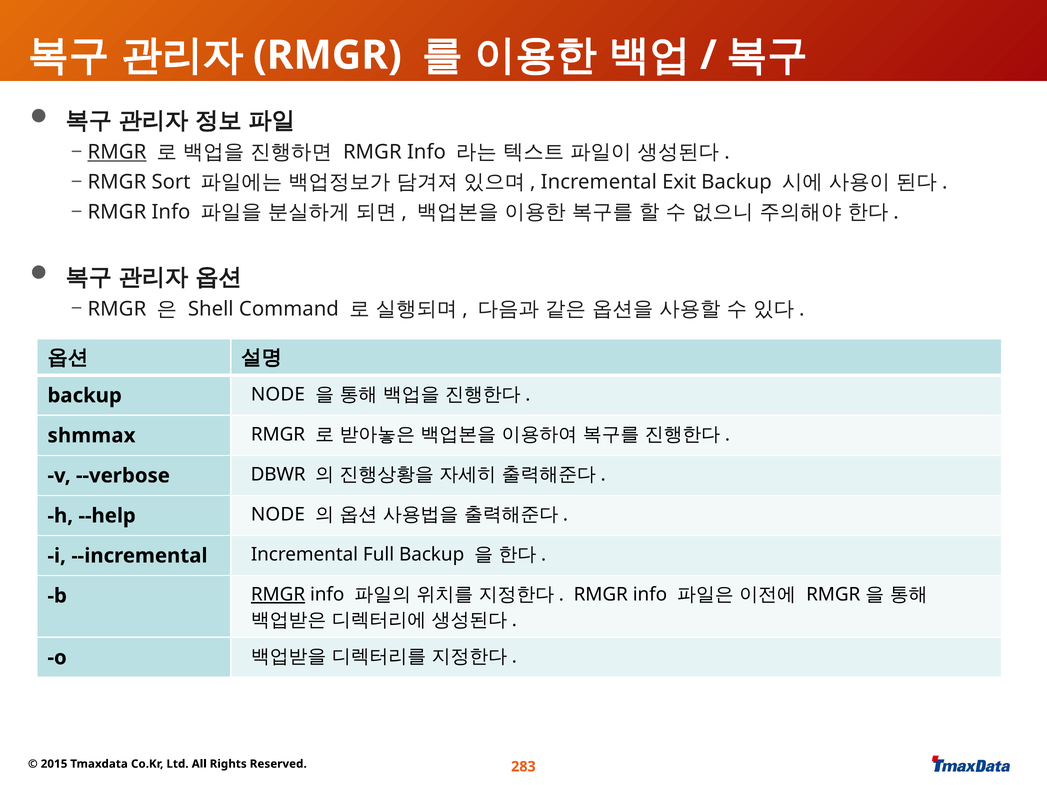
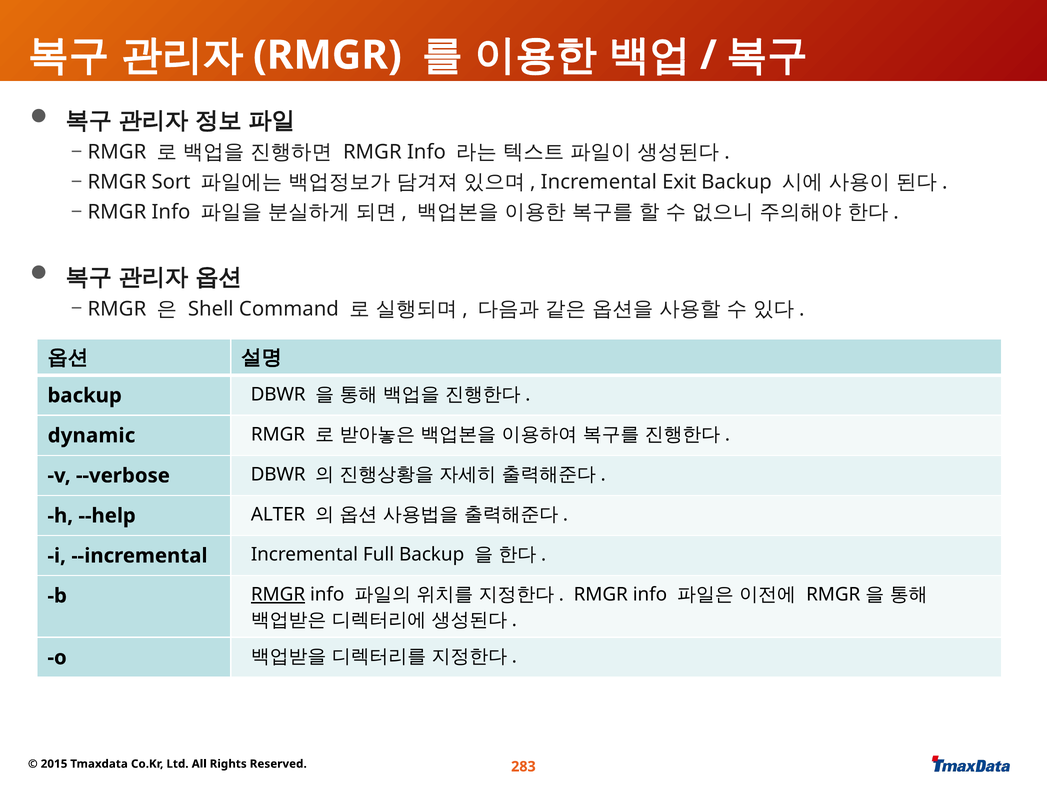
RMGR at (117, 152) underline: present -> none
backup NODE: NODE -> DBWR
shmmax: shmmax -> dynamic
--help NODE: NODE -> ALTER
